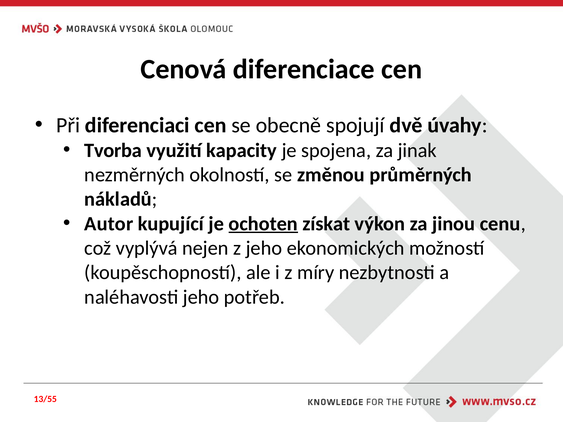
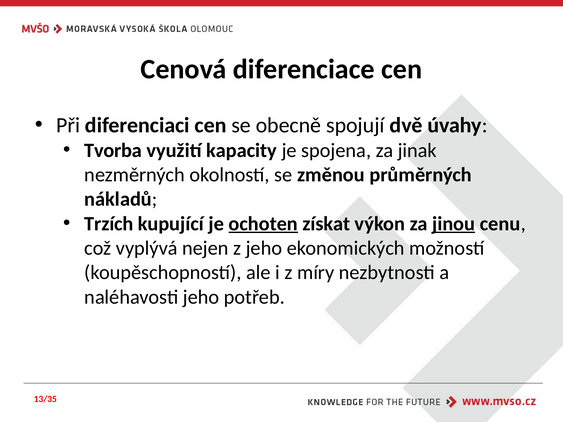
Autor: Autor -> Trzích
jinou underline: none -> present
13/55: 13/55 -> 13/35
